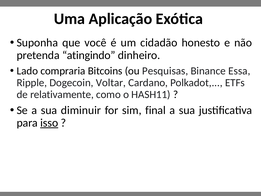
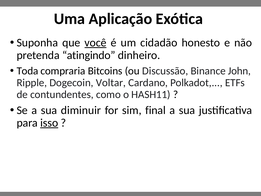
você underline: none -> present
Lado: Lado -> Toda
Pesquisas: Pesquisas -> Discussão
Essa: Essa -> John
relativamente: relativamente -> contundentes
